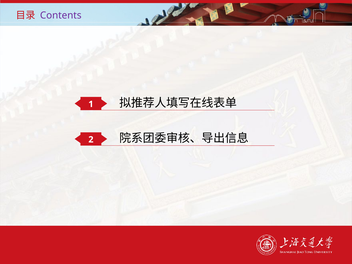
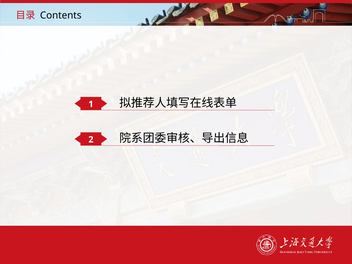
Contents colour: purple -> black
